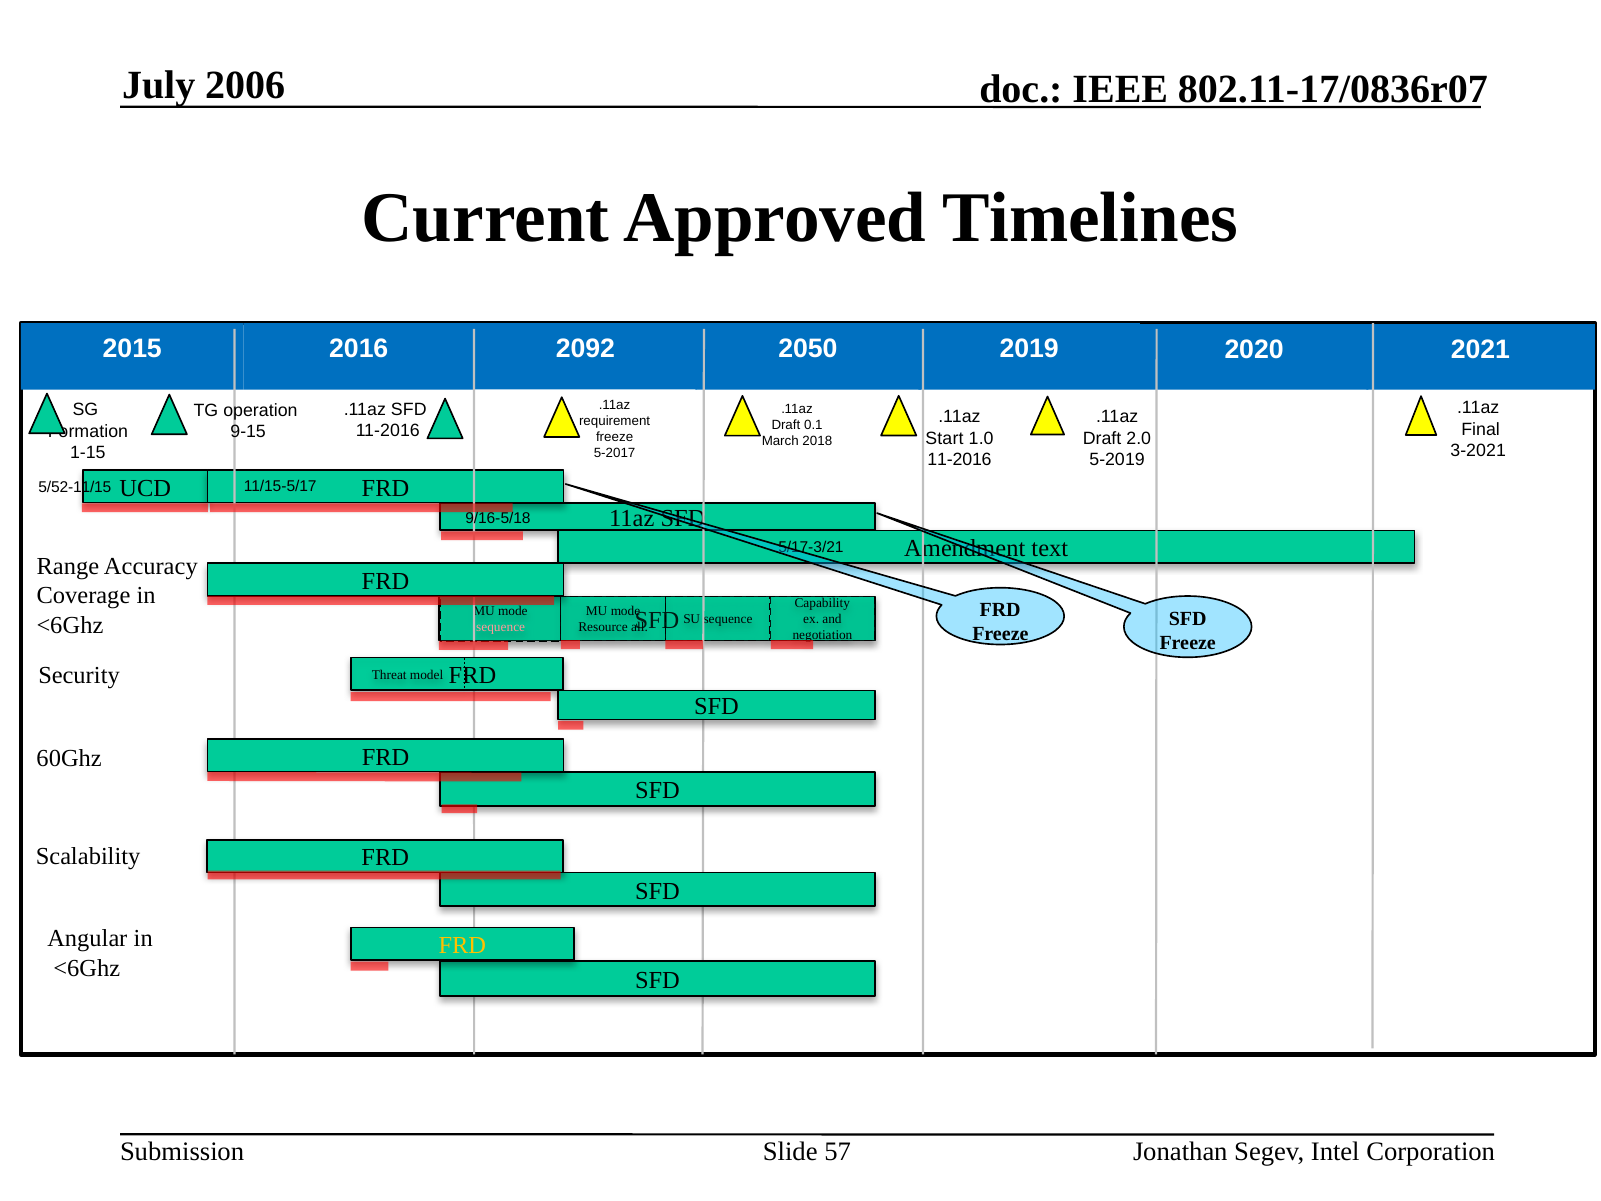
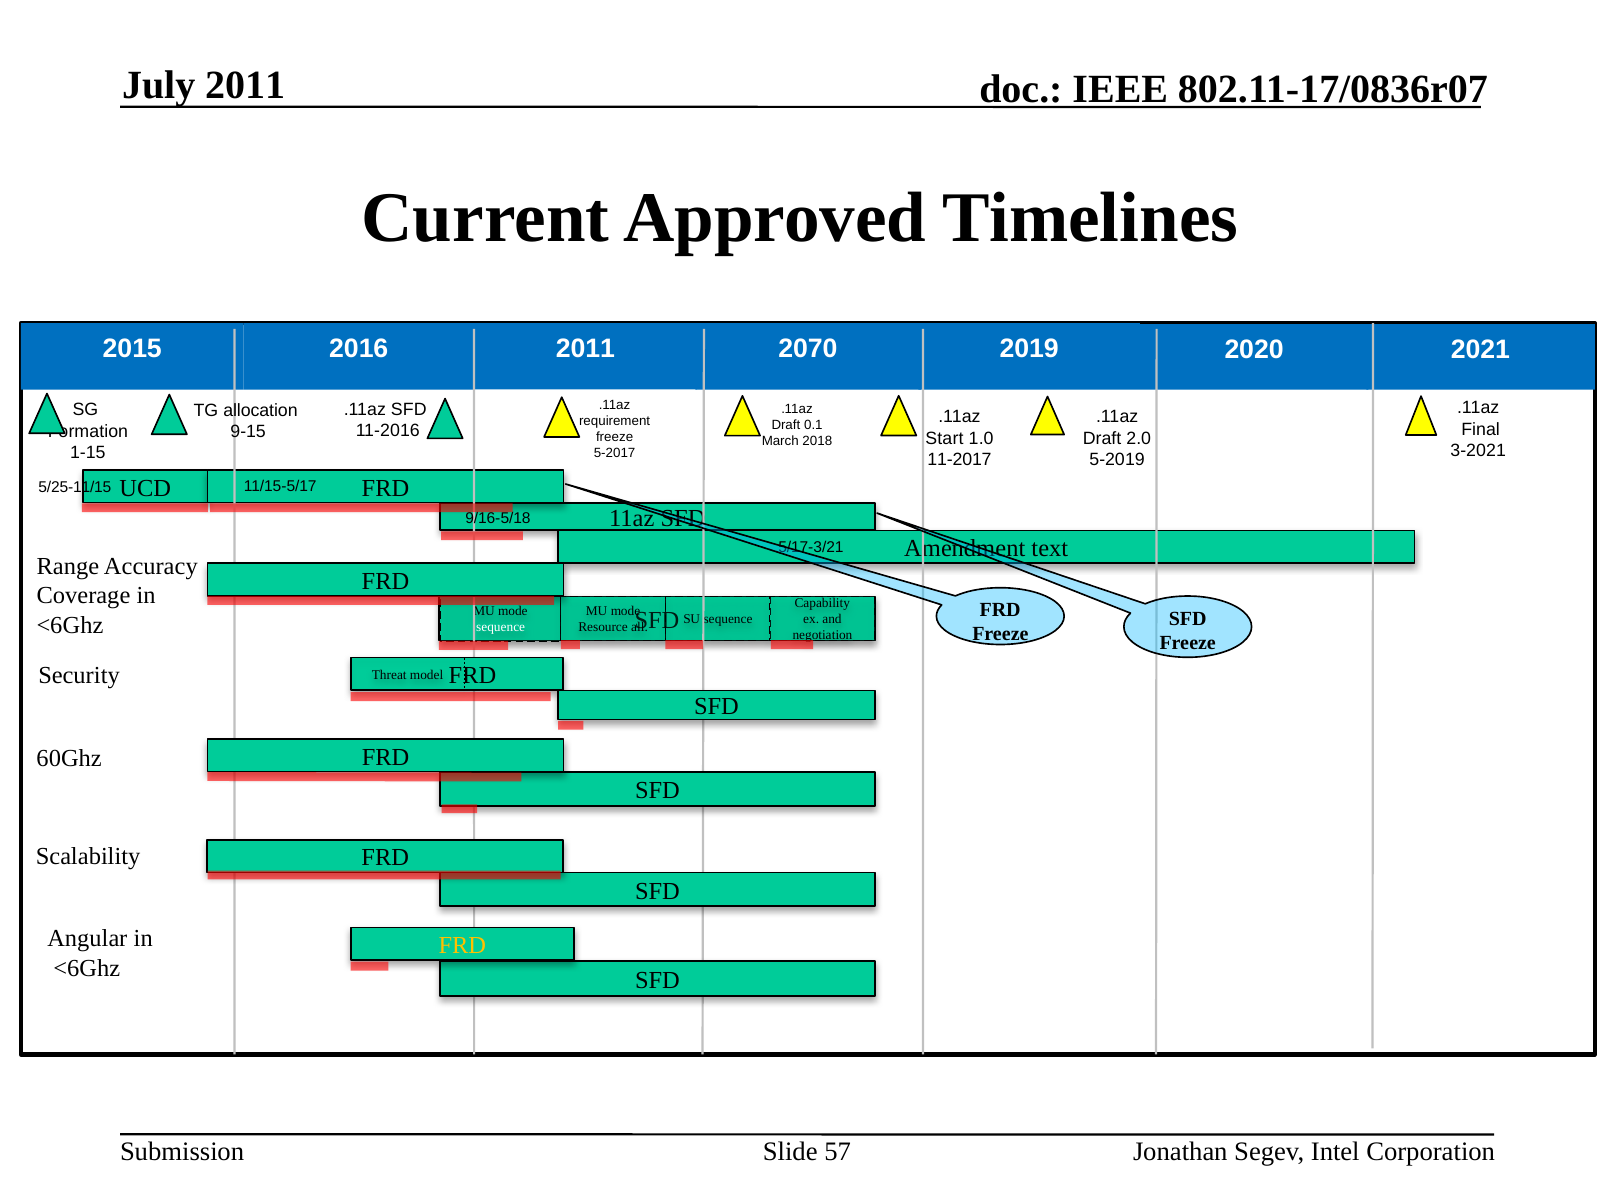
July 2006: 2006 -> 2011
2092 at (585, 349): 2092 -> 2011
2050: 2050 -> 2070
operation: operation -> allocation
11-2016 at (960, 459): 11-2016 -> 11-2017
5/52-11/15: 5/52-11/15 -> 5/25-11/15
sequence at (501, 627) colour: pink -> white
